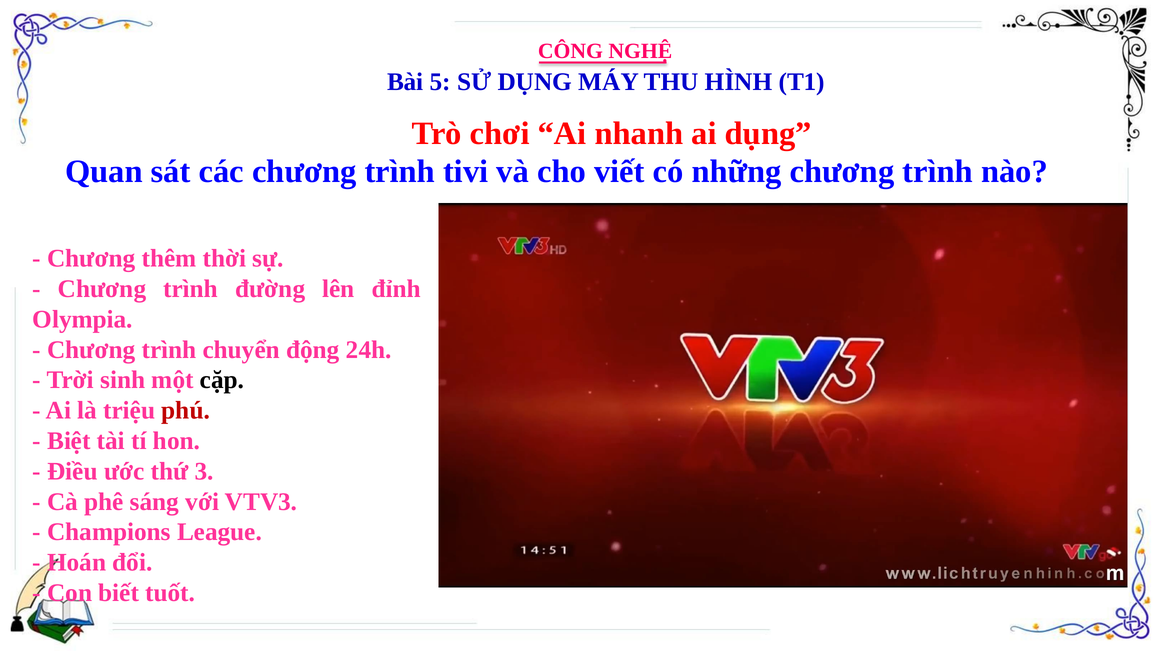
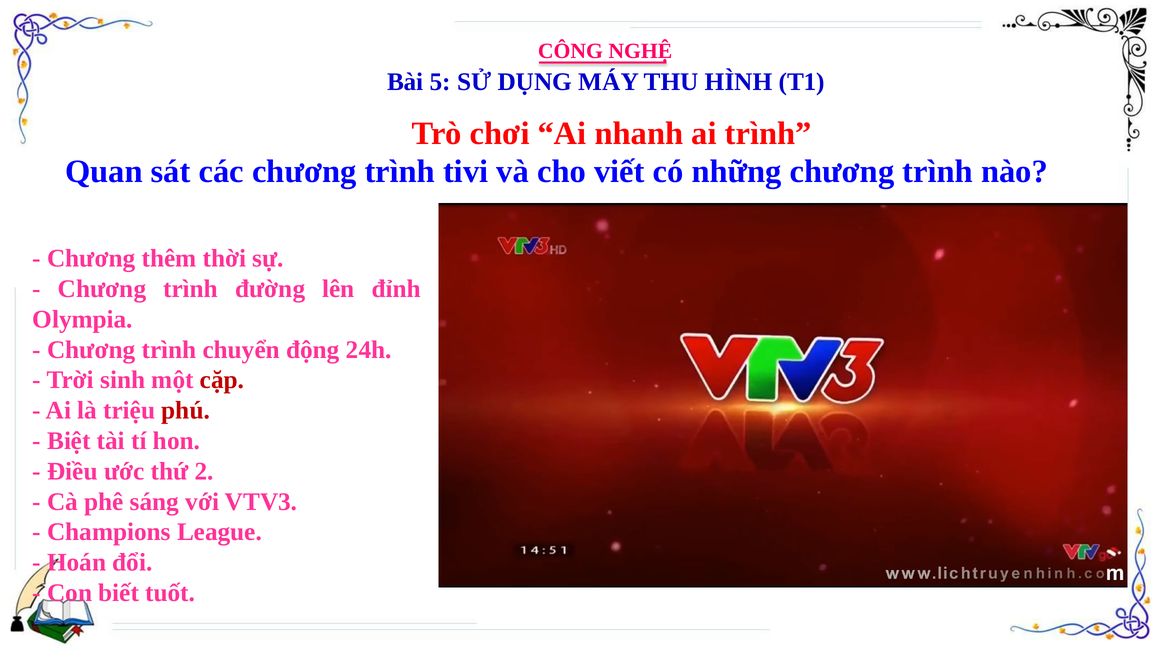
ai dụng: dụng -> trình
cặp colour: black -> red
3: 3 -> 2
